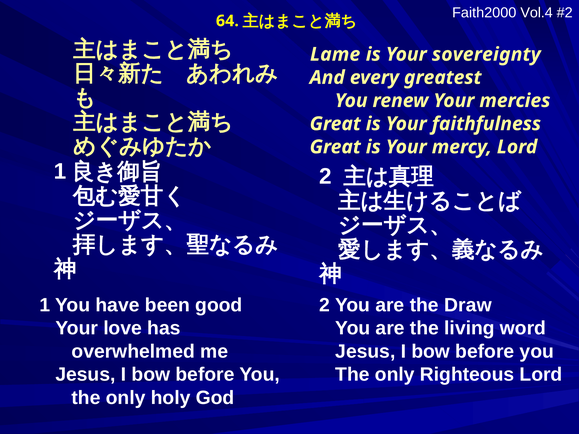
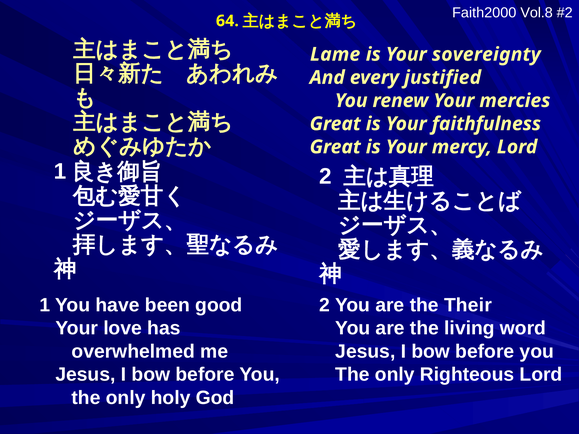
Vol.4: Vol.4 -> Vol.8
greatest: greatest -> justified
Draw: Draw -> Their
